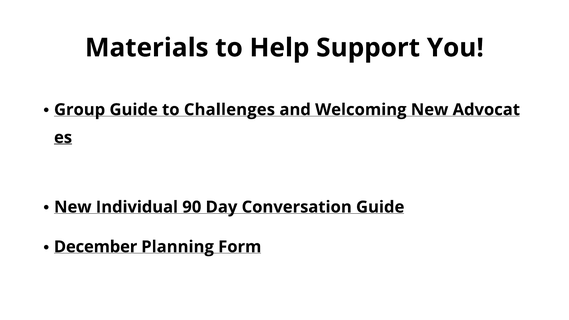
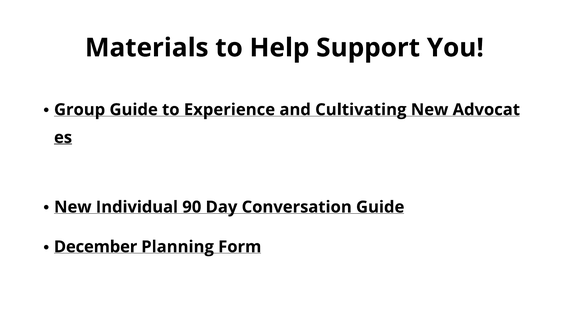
Challenges: Challenges -> Experience
Welcoming: Welcoming -> Cultivating
